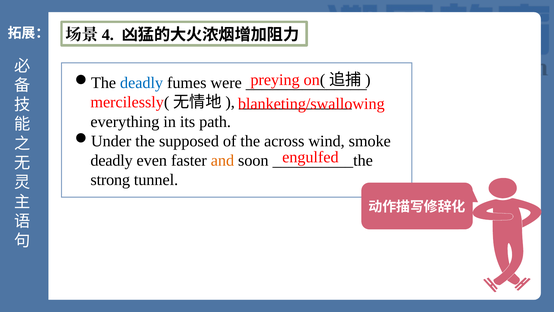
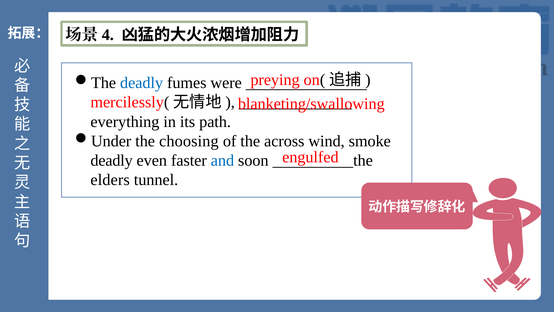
supposed: supposed -> choosing
and colour: orange -> blue
strong: strong -> elders
